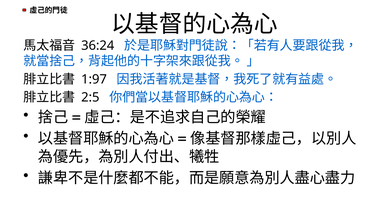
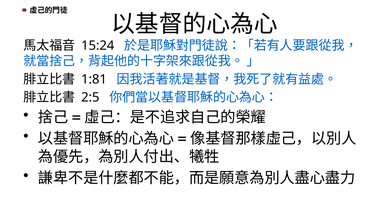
36:24: 36:24 -> 15:24
1:97: 1:97 -> 1:81
